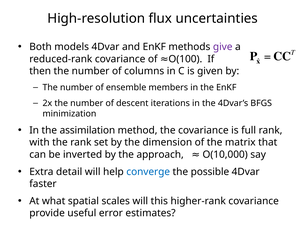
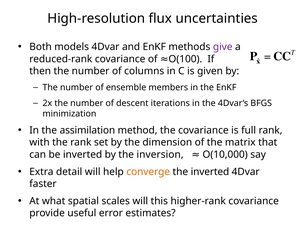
approach: approach -> inversion
converge colour: blue -> orange
the possible: possible -> inverted
